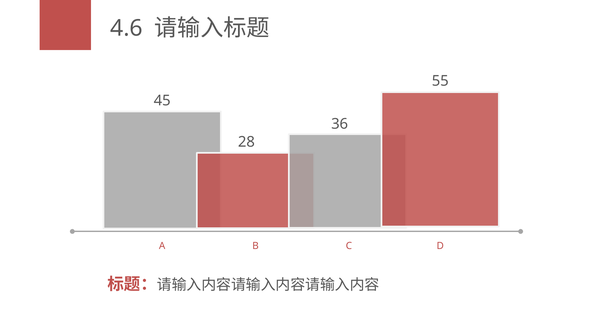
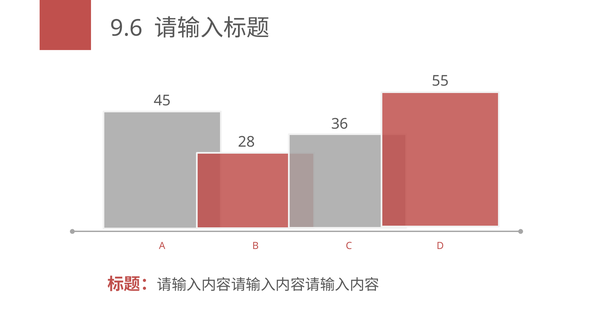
4.6: 4.6 -> 9.6
